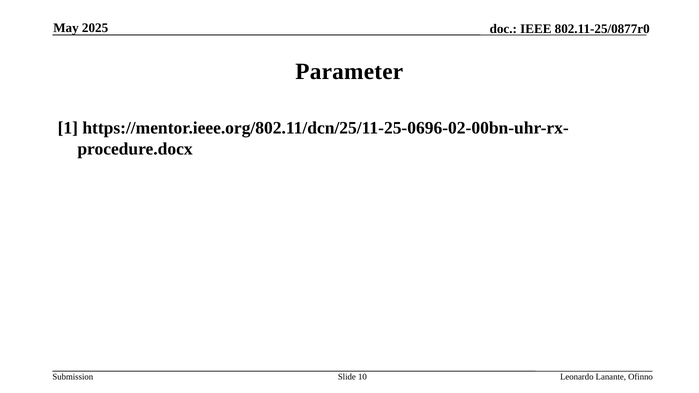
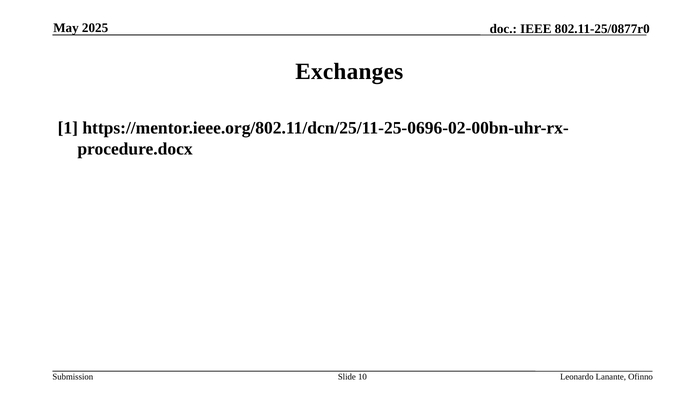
Parameter: Parameter -> Exchanges
